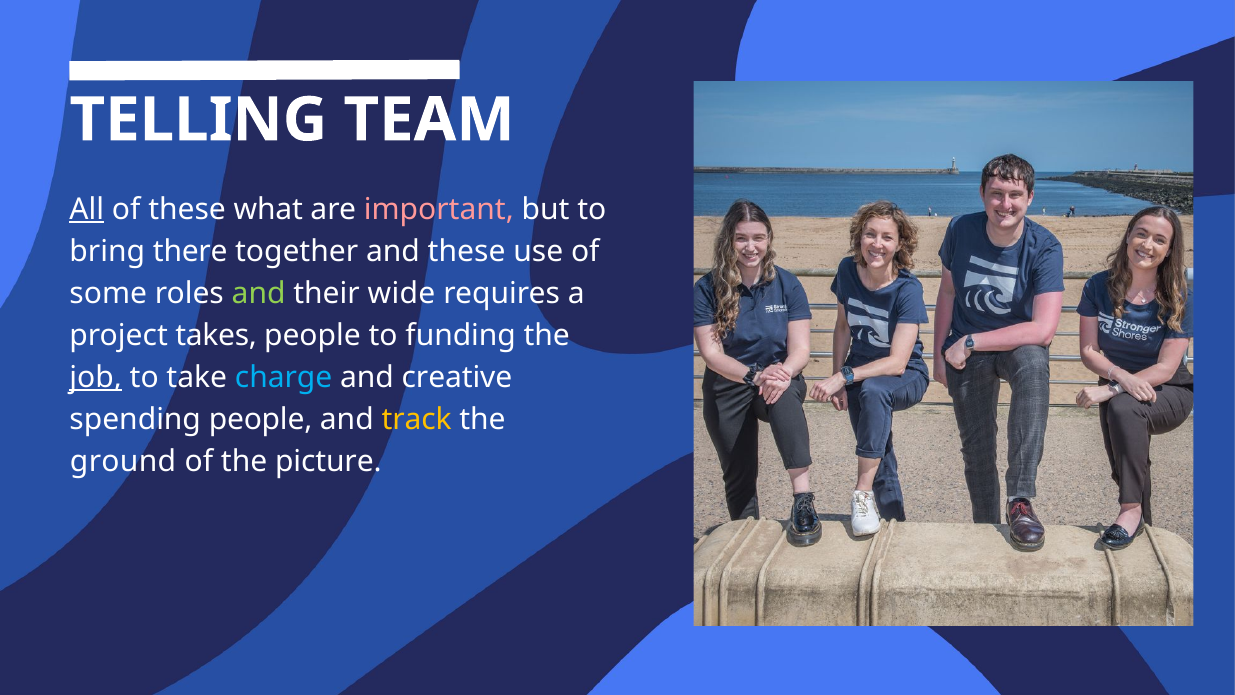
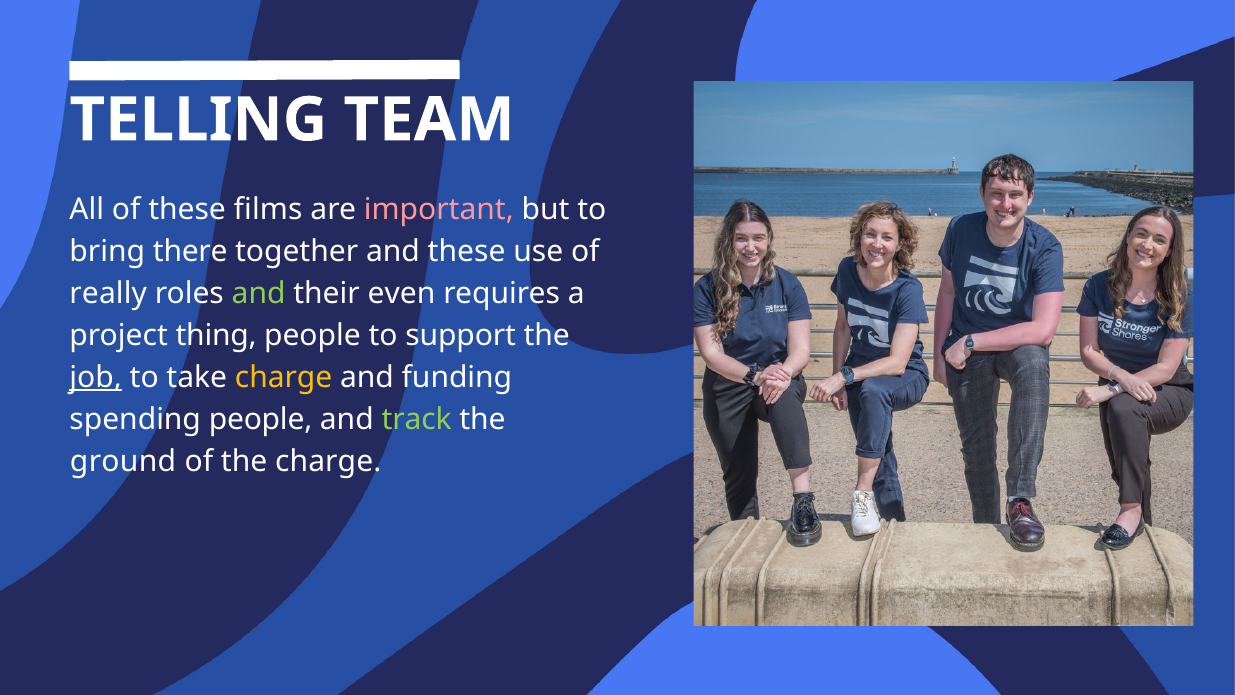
All underline: present -> none
what: what -> films
some: some -> really
wide: wide -> even
takes: takes -> thing
funding: funding -> support
charge at (284, 377) colour: light blue -> yellow
creative: creative -> funding
track colour: yellow -> light green
the picture: picture -> charge
